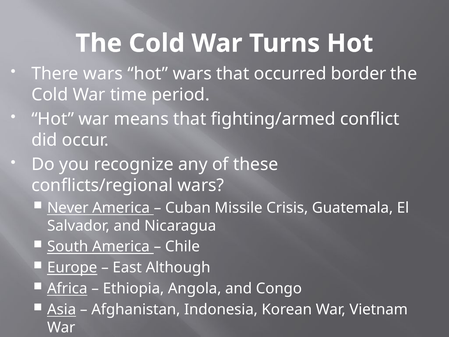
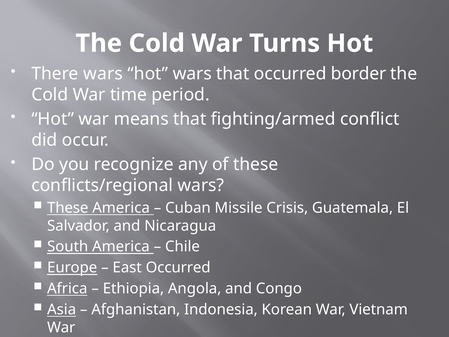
Never at (68, 208): Never -> These
East Although: Although -> Occurred
